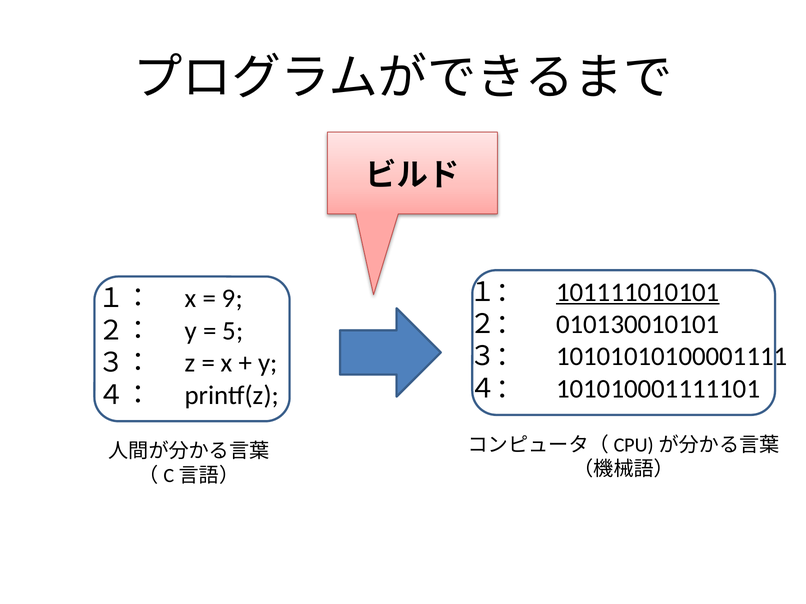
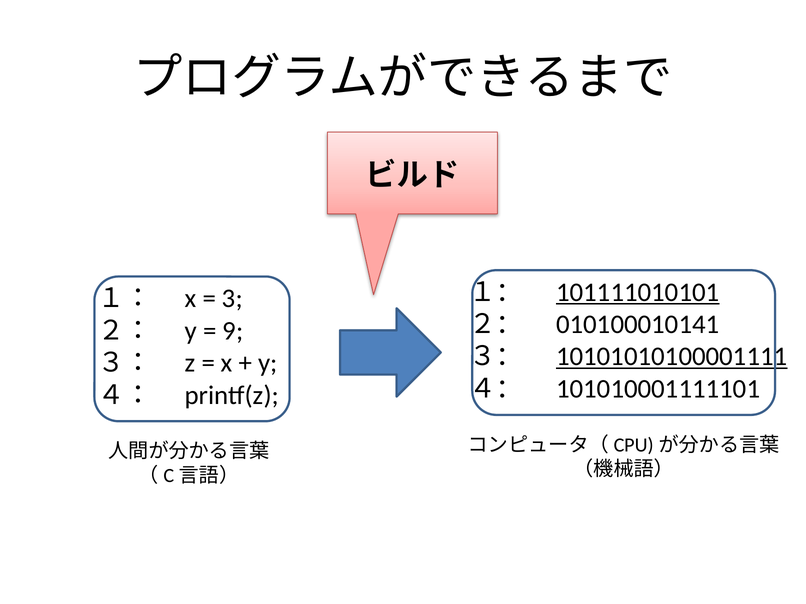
9: 9 -> 3
010130010101: 010130010101 -> 010100010141
5: 5 -> 9
10101010100001111 underline: none -> present
